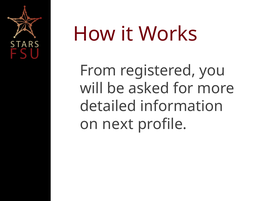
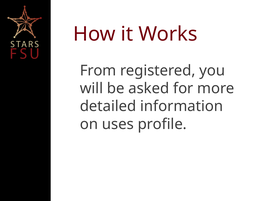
next: next -> uses
